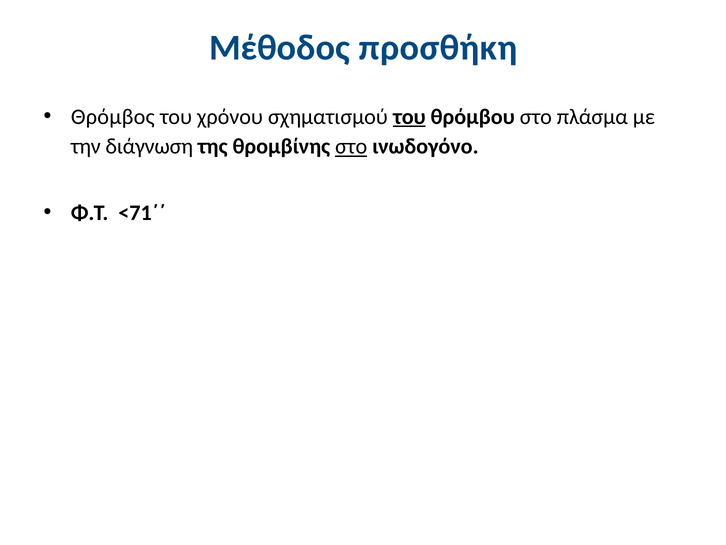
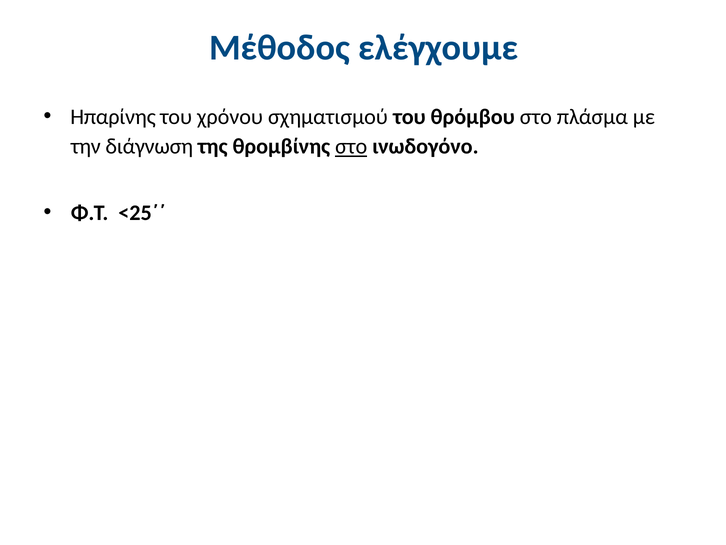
προσθήκη: προσθήκη -> ελέγχουμε
Θρόμβος: Θρόμβος -> Ηπαρίνης
του at (409, 117) underline: present -> none
<71΄΄: <71΄΄ -> <25΄΄
